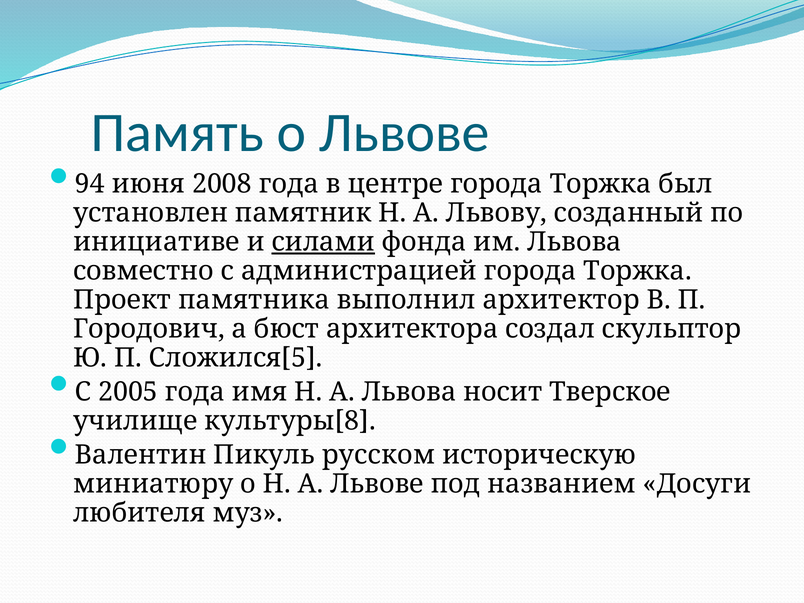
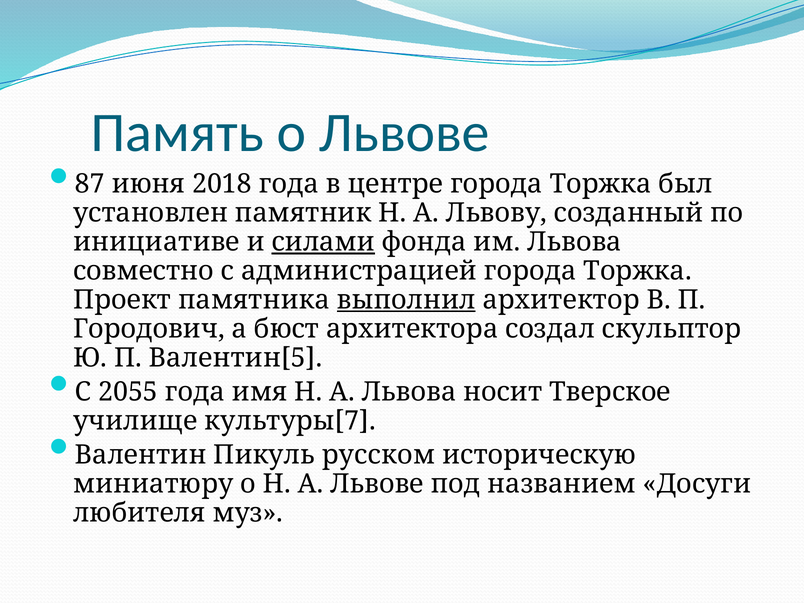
94: 94 -> 87
2008: 2008 -> 2018
выполнил underline: none -> present
Сложился[5: Сложился[5 -> Валентин[5
2005: 2005 -> 2055
культуры[8: культуры[8 -> культуры[7
